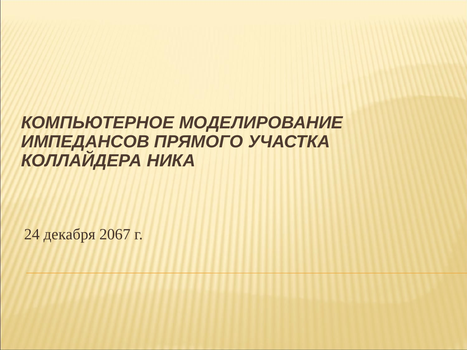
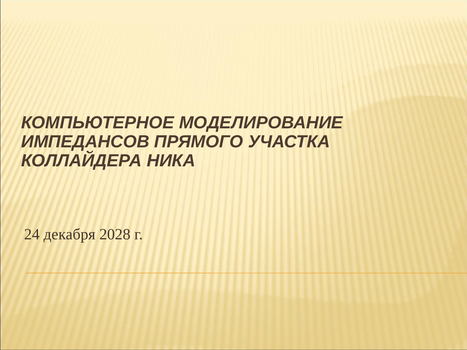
2067: 2067 -> 2028
